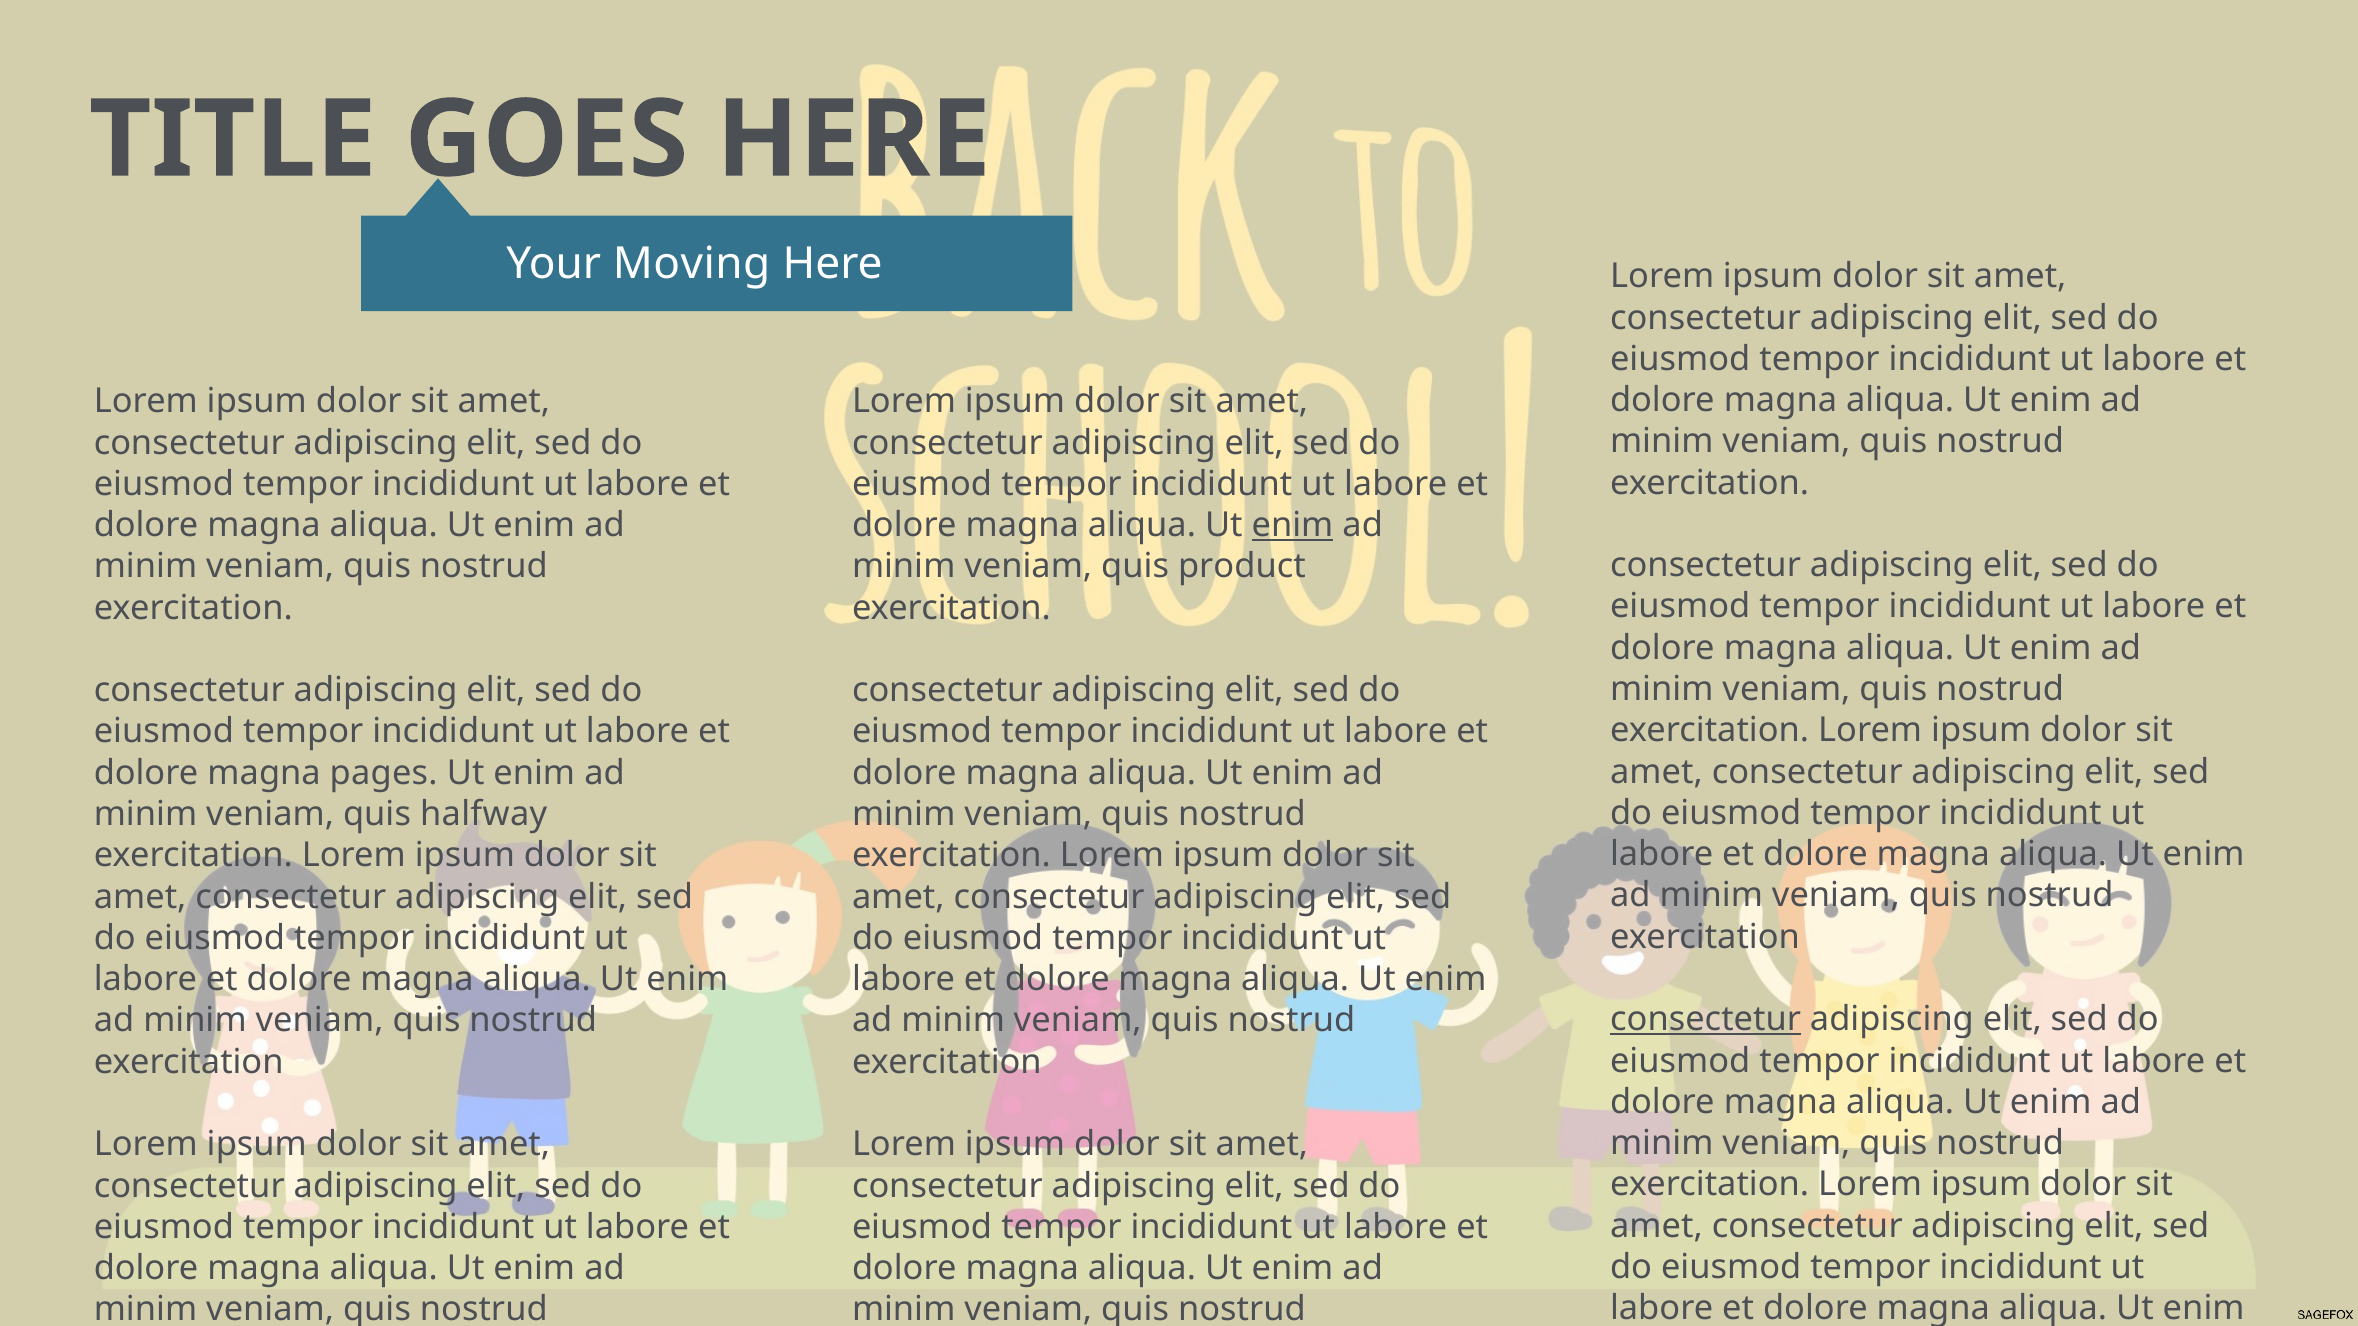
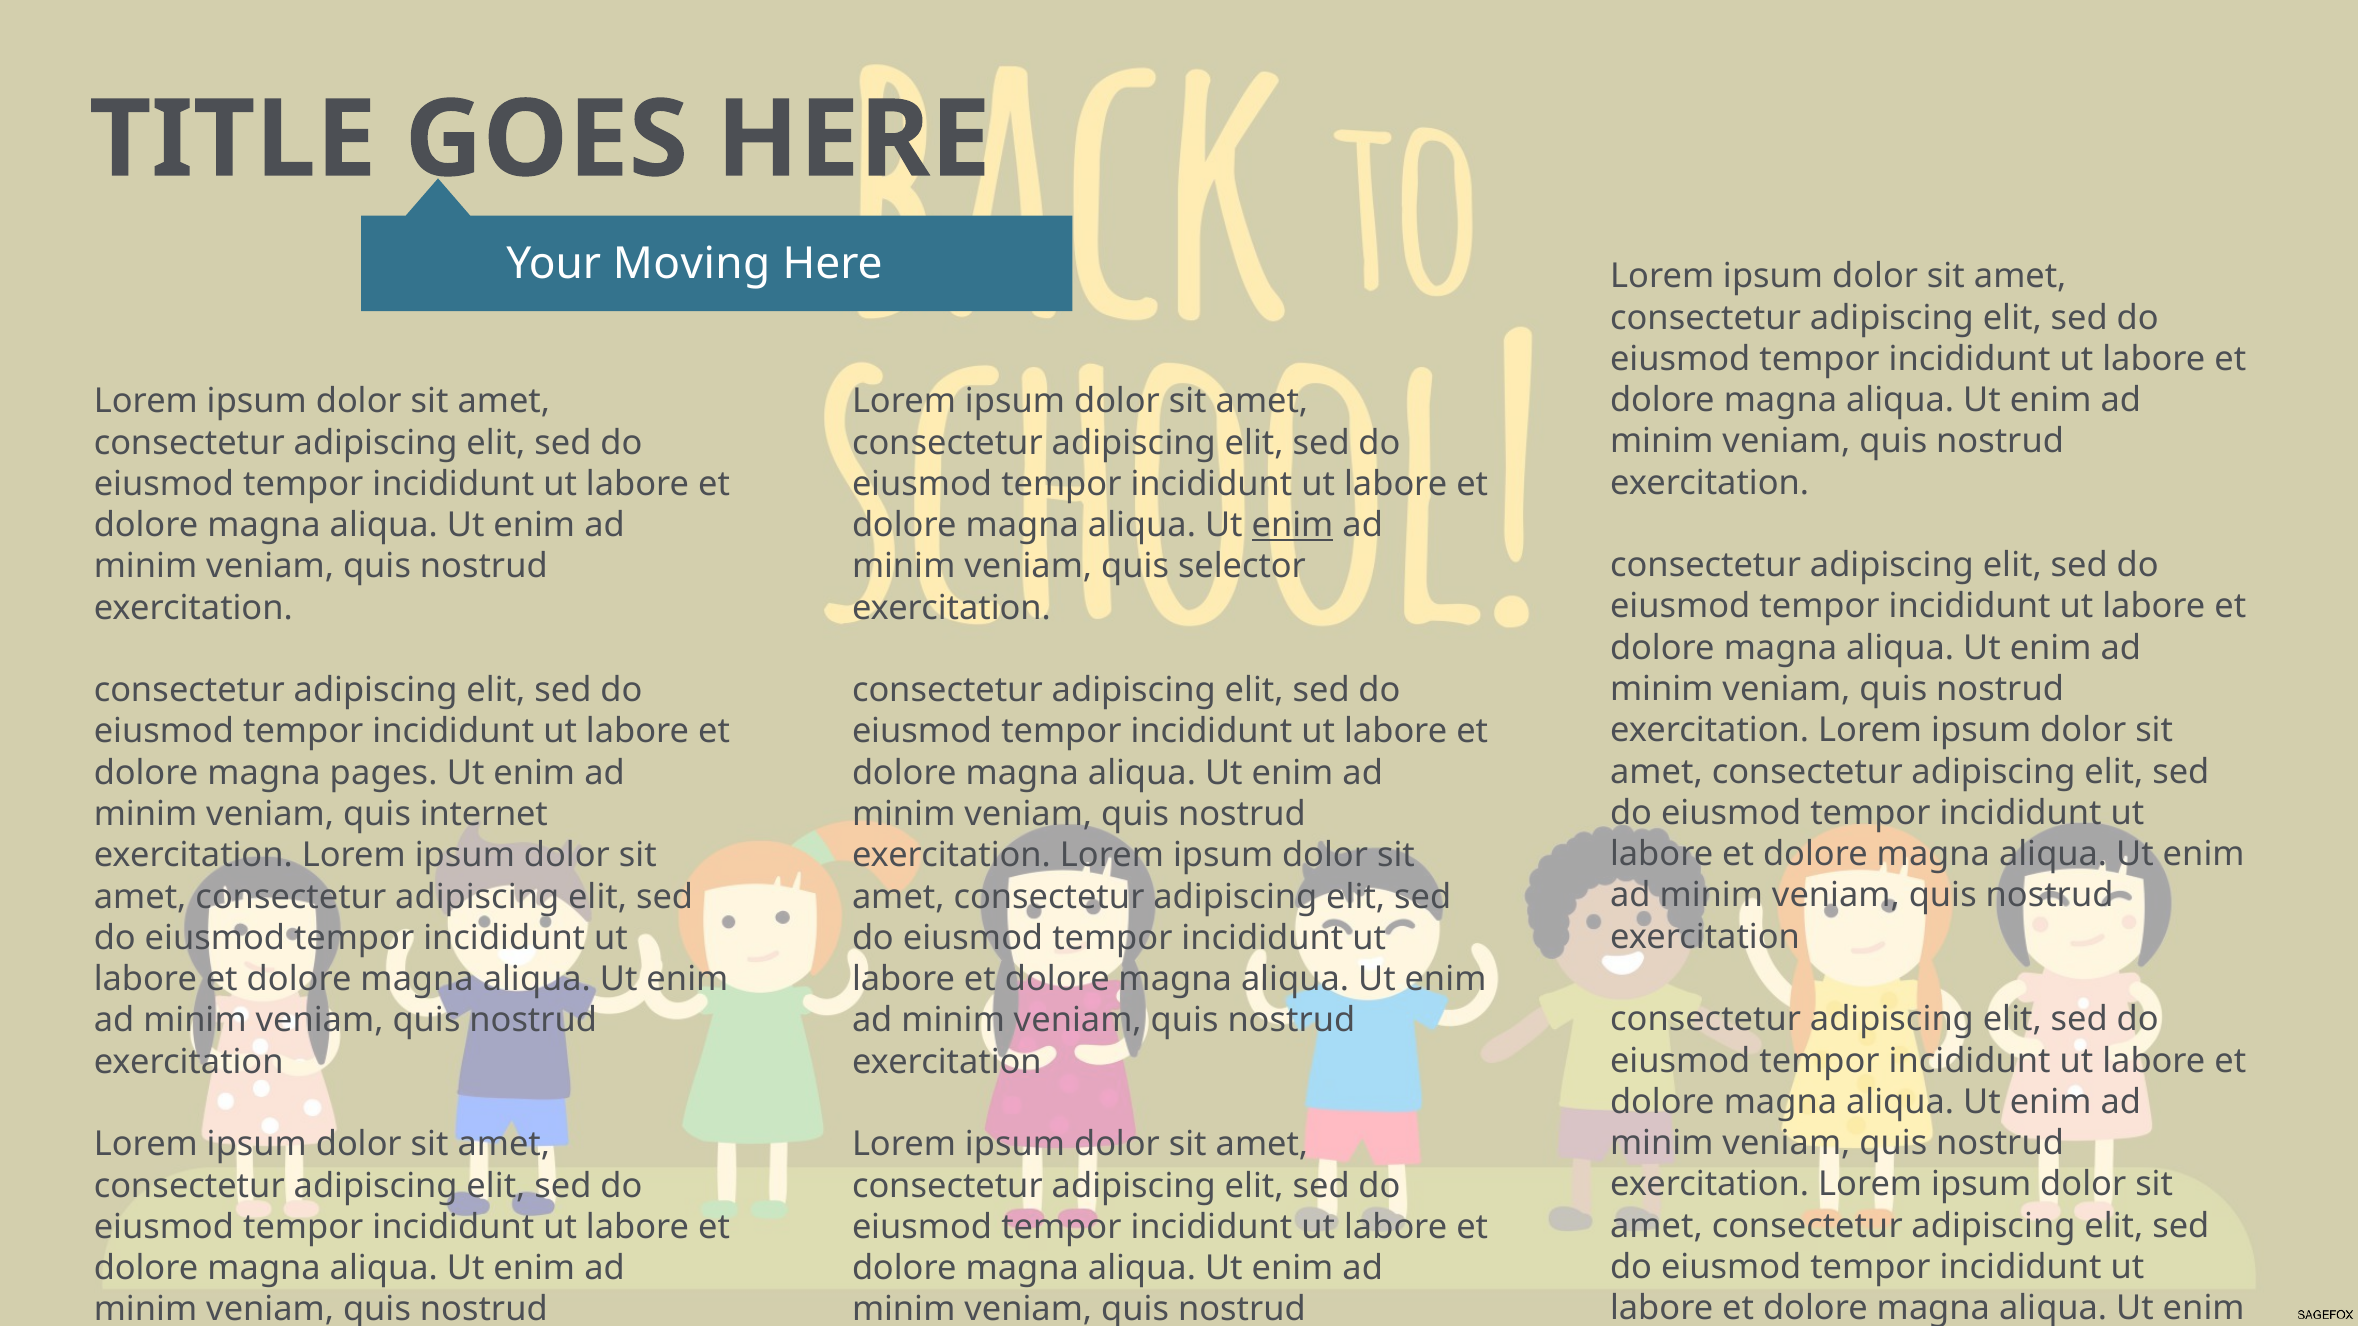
product: product -> selector
halfway: halfway -> internet
consectetur at (1706, 1020) underline: present -> none
